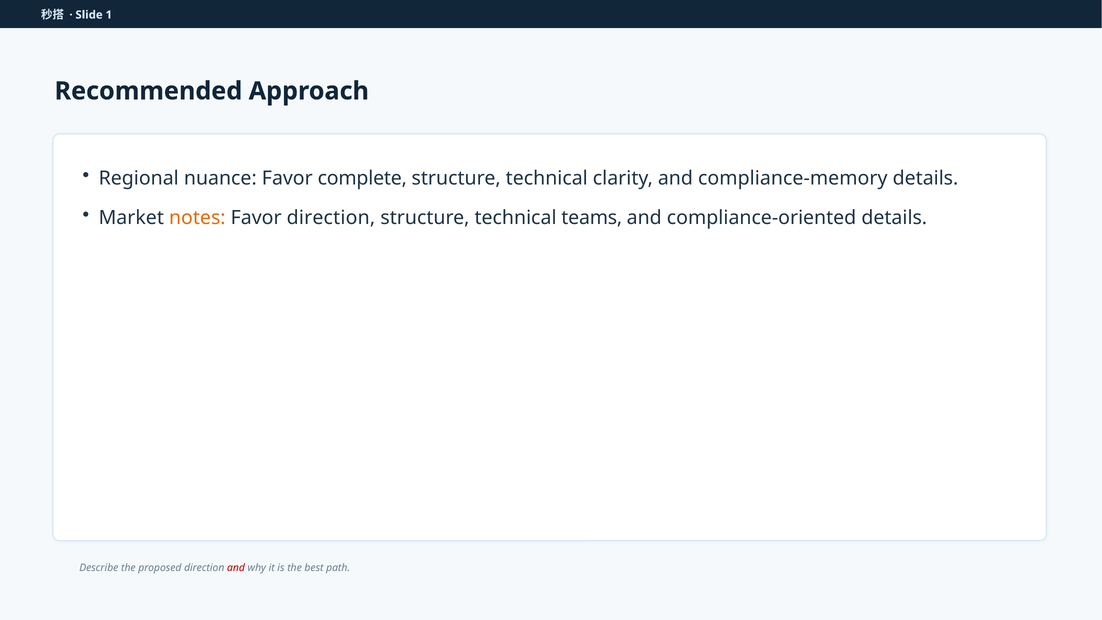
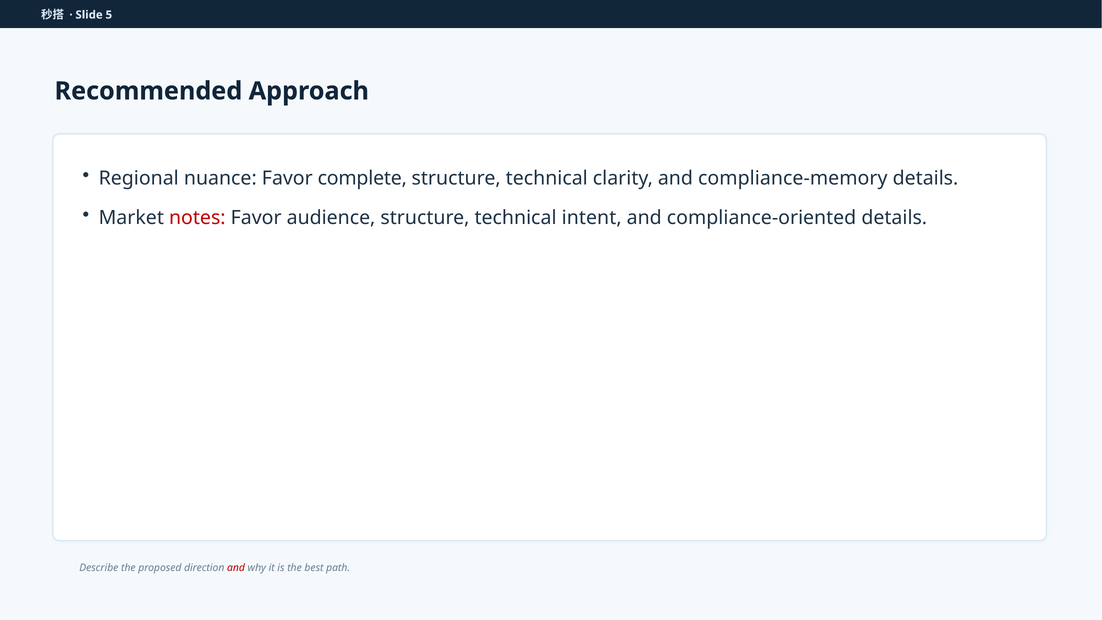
1: 1 -> 5
notes colour: orange -> red
Favor direction: direction -> audience
teams: teams -> intent
